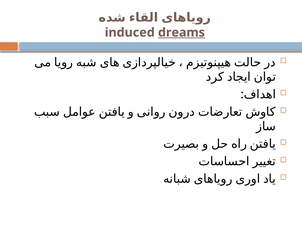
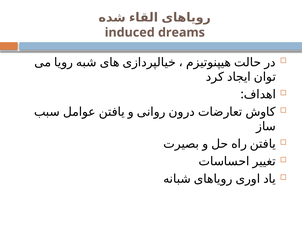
dreams underline: present -> none
